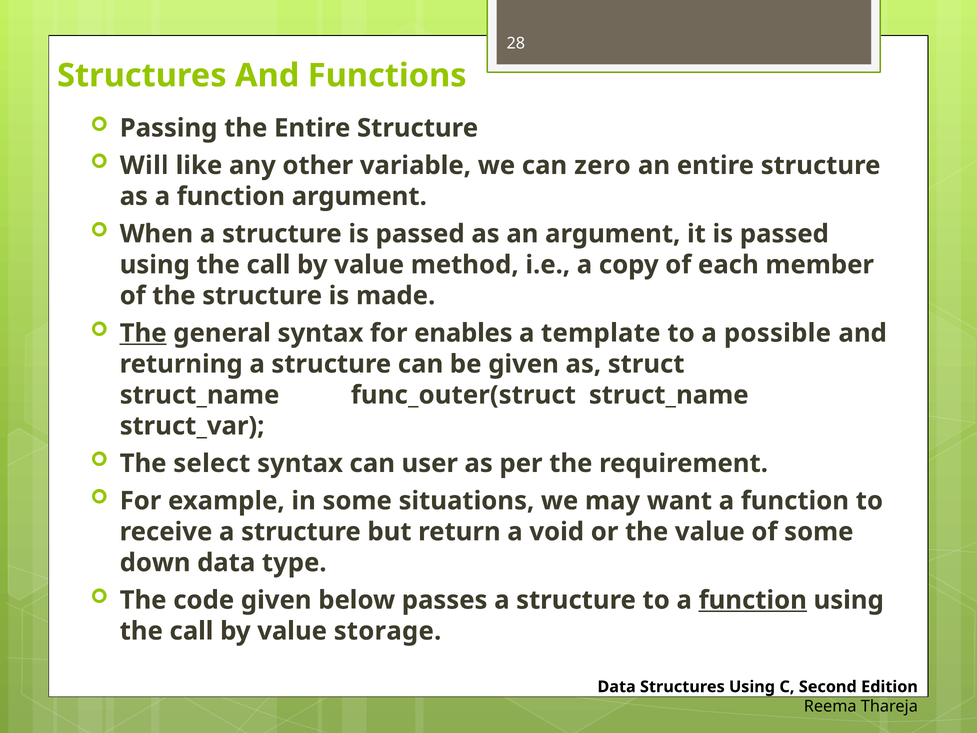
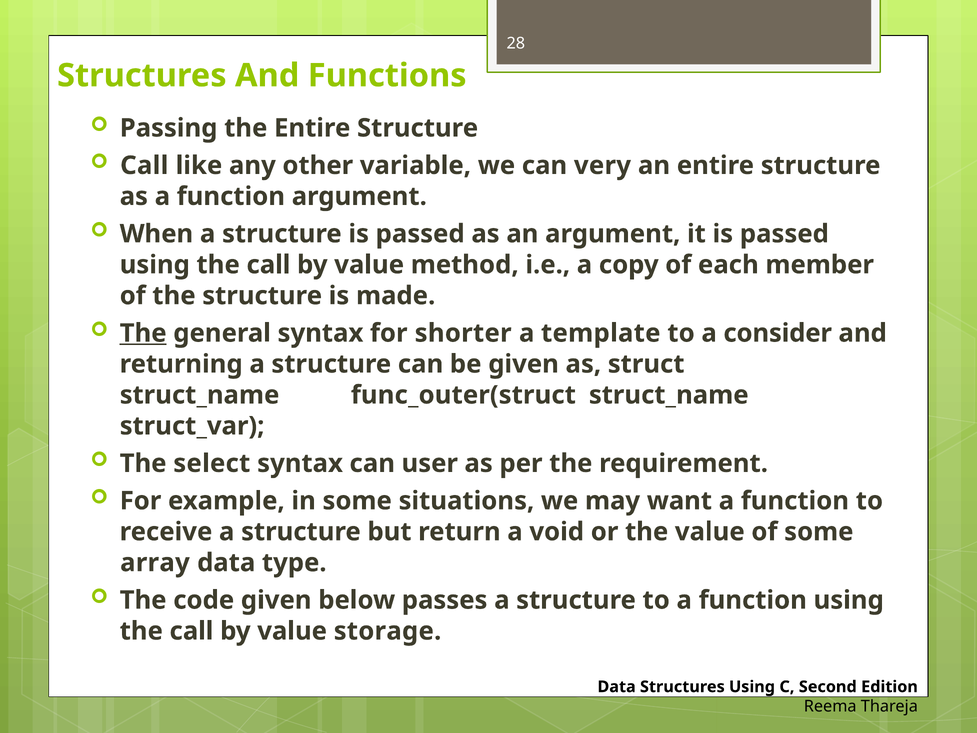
Will at (144, 165): Will -> Call
zero: zero -> very
enables: enables -> shorter
possible: possible -> consider
down: down -> array
function at (753, 600) underline: present -> none
